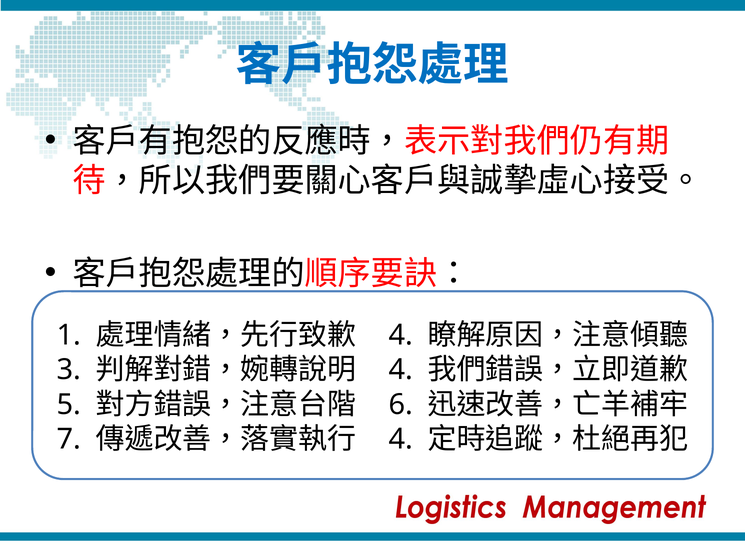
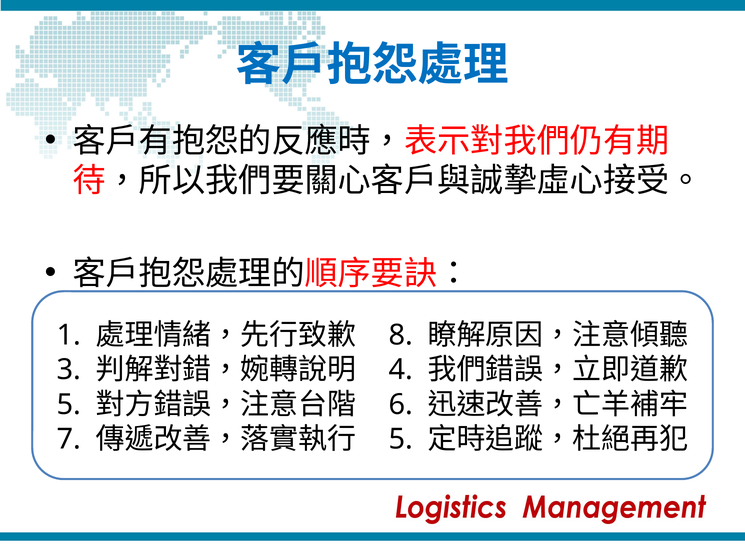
4 at (401, 335): 4 -> 8
4 at (401, 439): 4 -> 5
